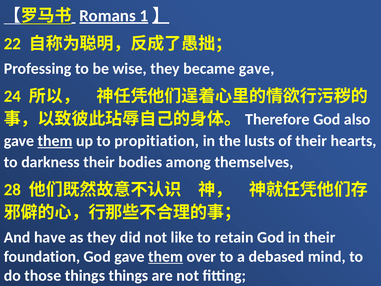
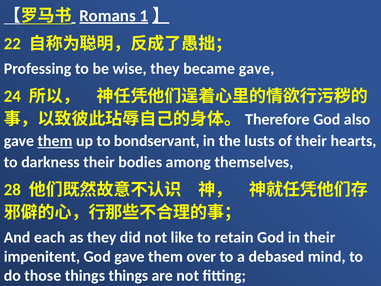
propitiation: propitiation -> bondservant
have: have -> each
foundation: foundation -> impenitent
them at (166, 256) underline: present -> none
